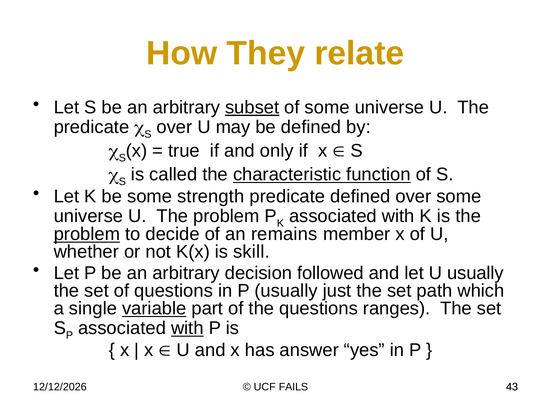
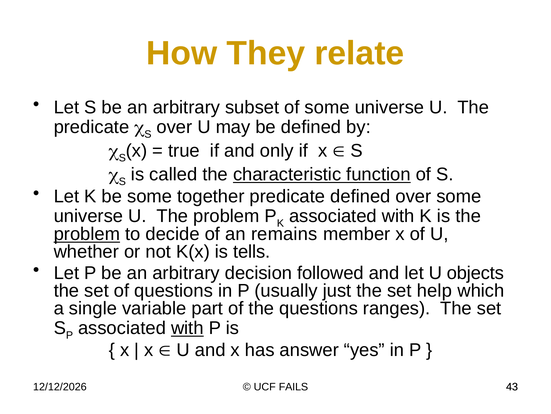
subset underline: present -> none
strength: strength -> together
skill: skill -> tells
U usually: usually -> objects
path: path -> help
variable underline: present -> none
